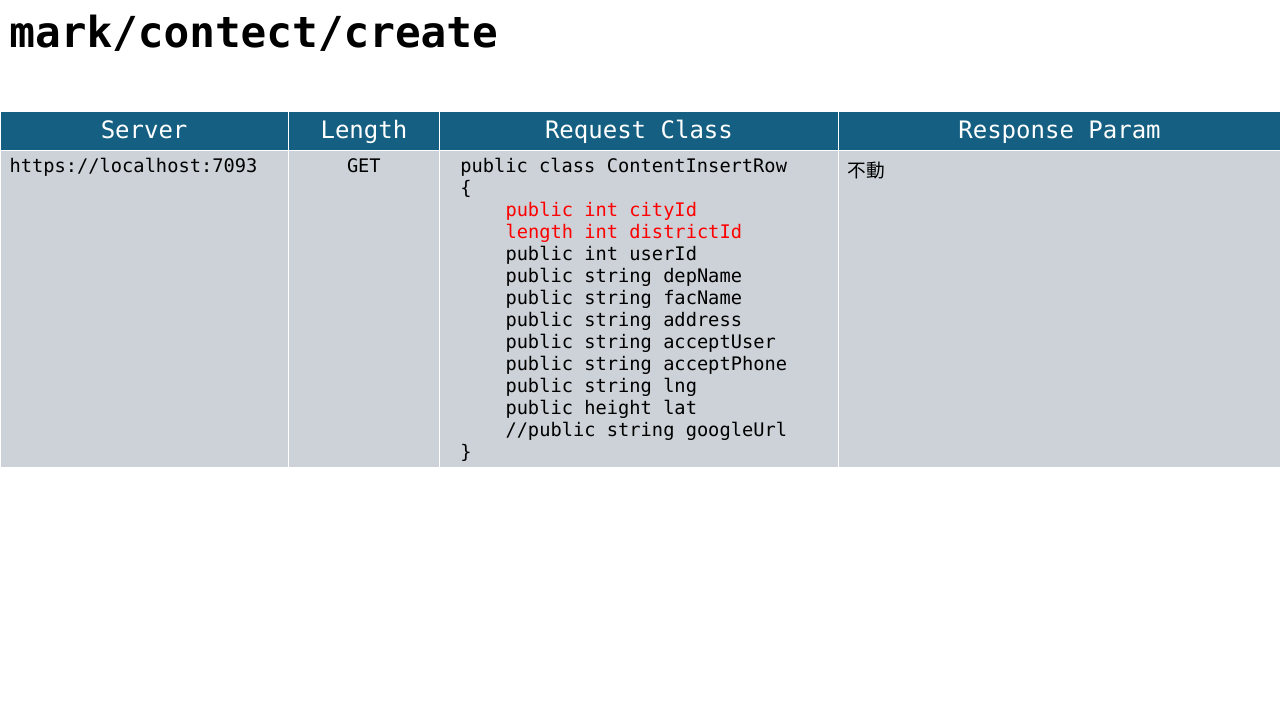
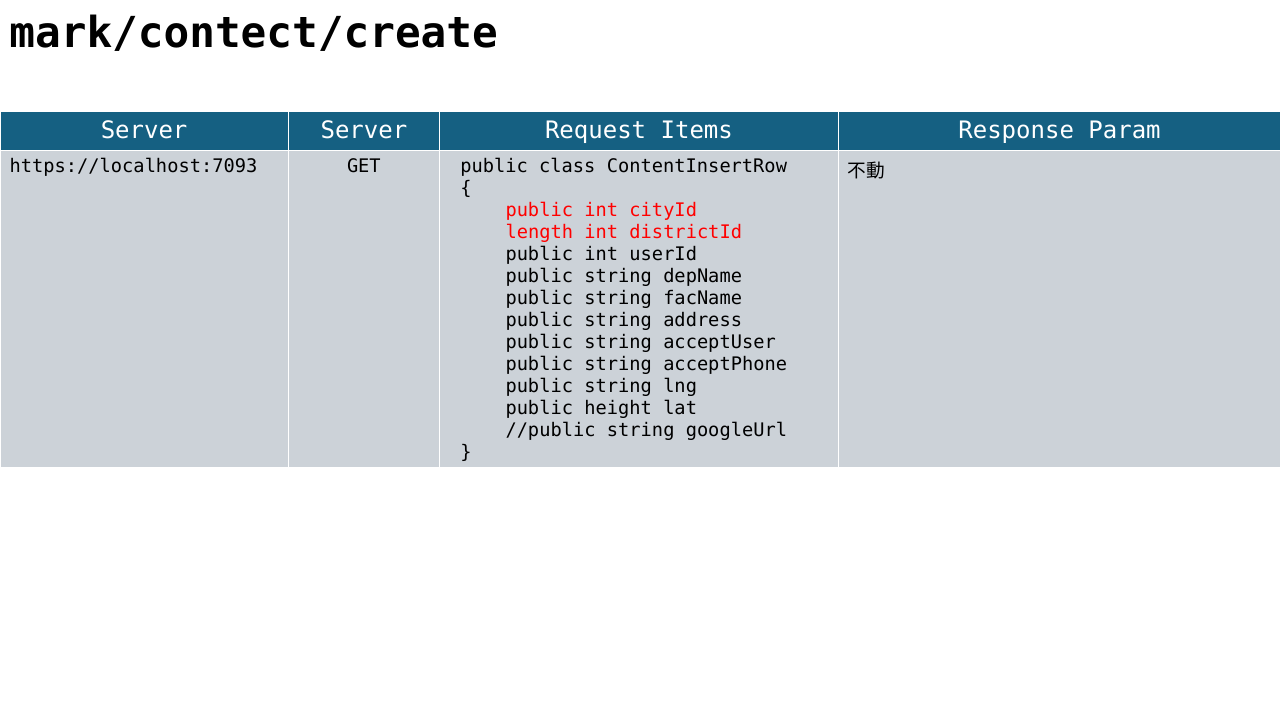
Server Length: Length -> Server
Request Class: Class -> Items
